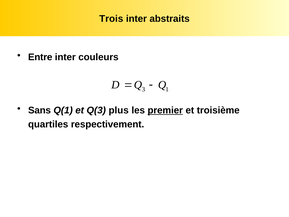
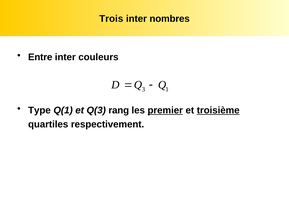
abstraits: abstraits -> nombres
Sans: Sans -> Type
plus: plus -> rang
troisième underline: none -> present
